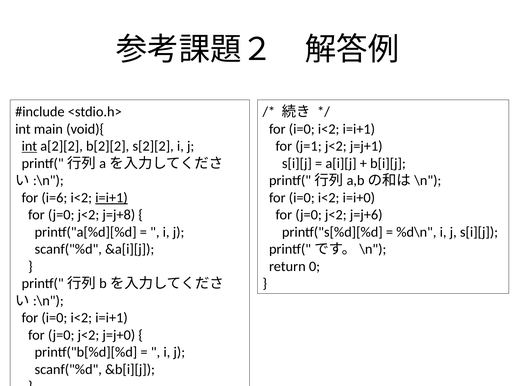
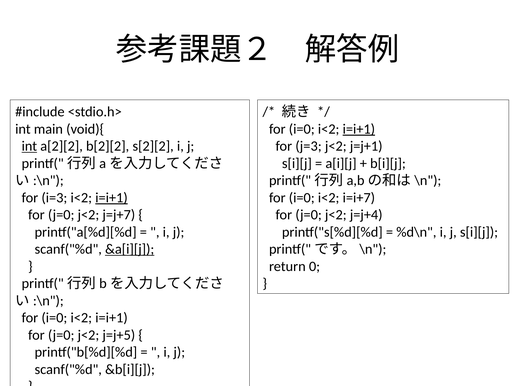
i=i+1 at (359, 129) underline: none -> present
j=1: j=1 -> j=3
i=6: i=6 -> i=3
i=i+0: i=i+0 -> i=i+7
j=j+8: j=j+8 -> j=j+7
j=j+6: j=j+6 -> j=j+4
&a[i][j underline: none -> present
j=j+0: j=j+0 -> j=j+5
